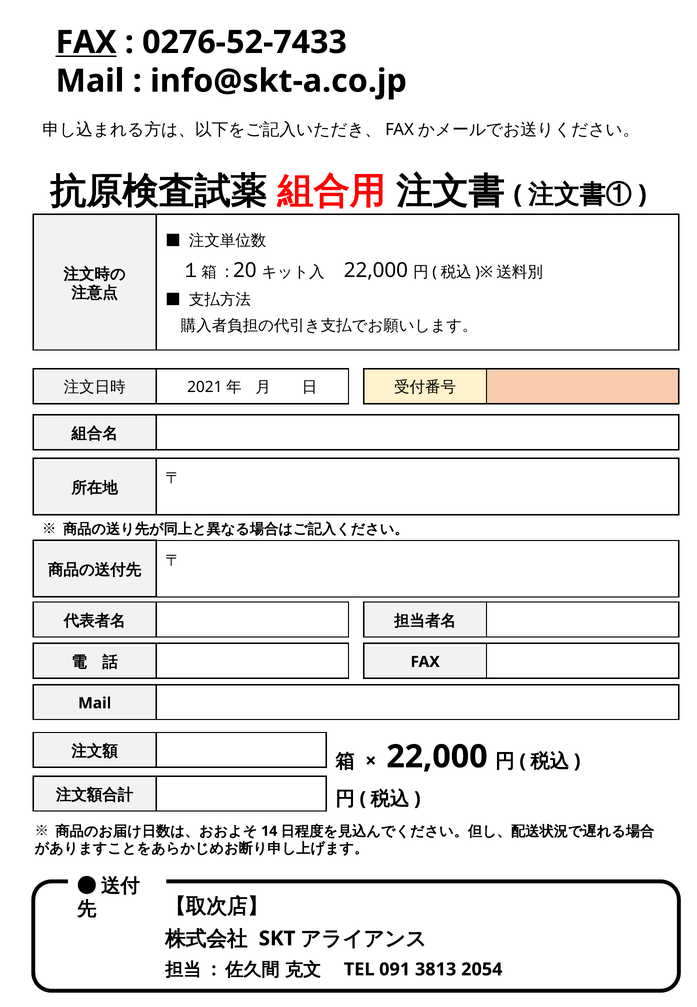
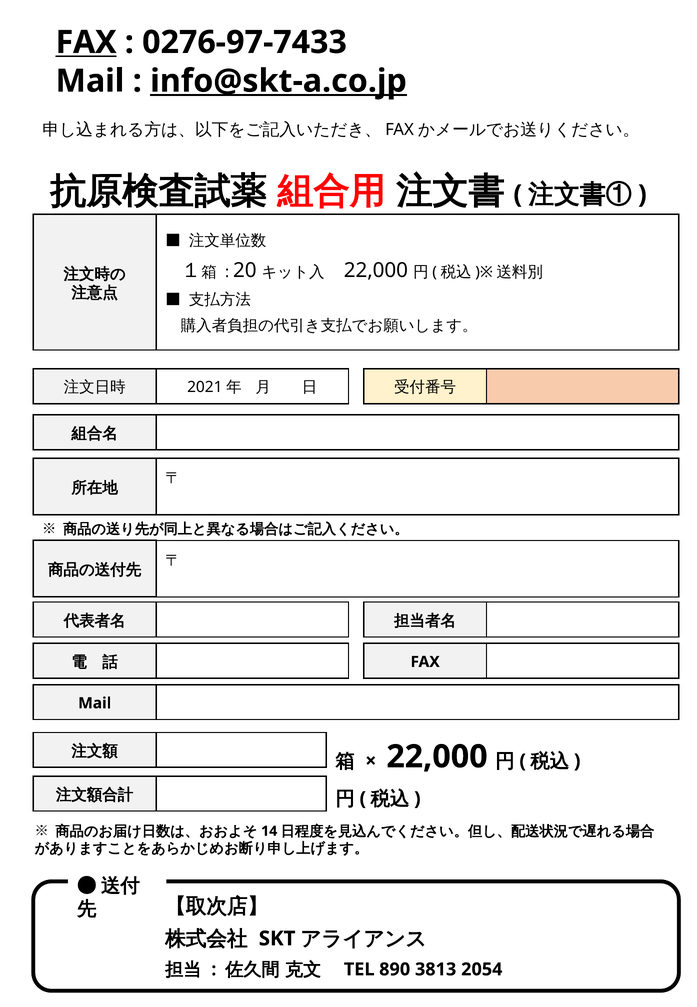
0276-52-7433: 0276-52-7433 -> 0276-97-7433
info@skt-a.co.jp underline: none -> present
091: 091 -> 890
